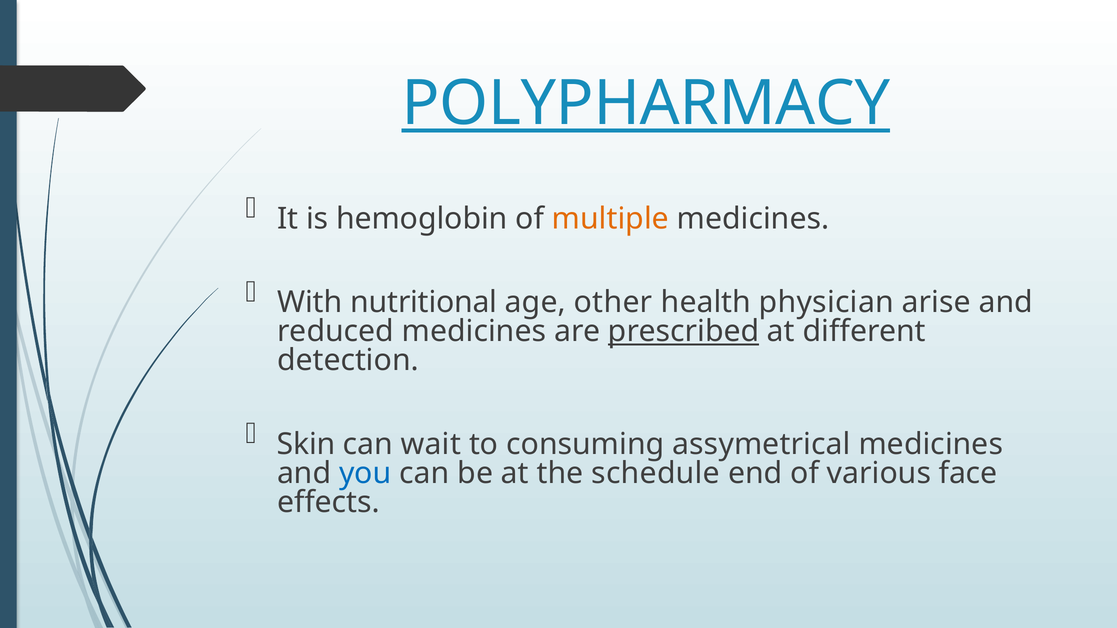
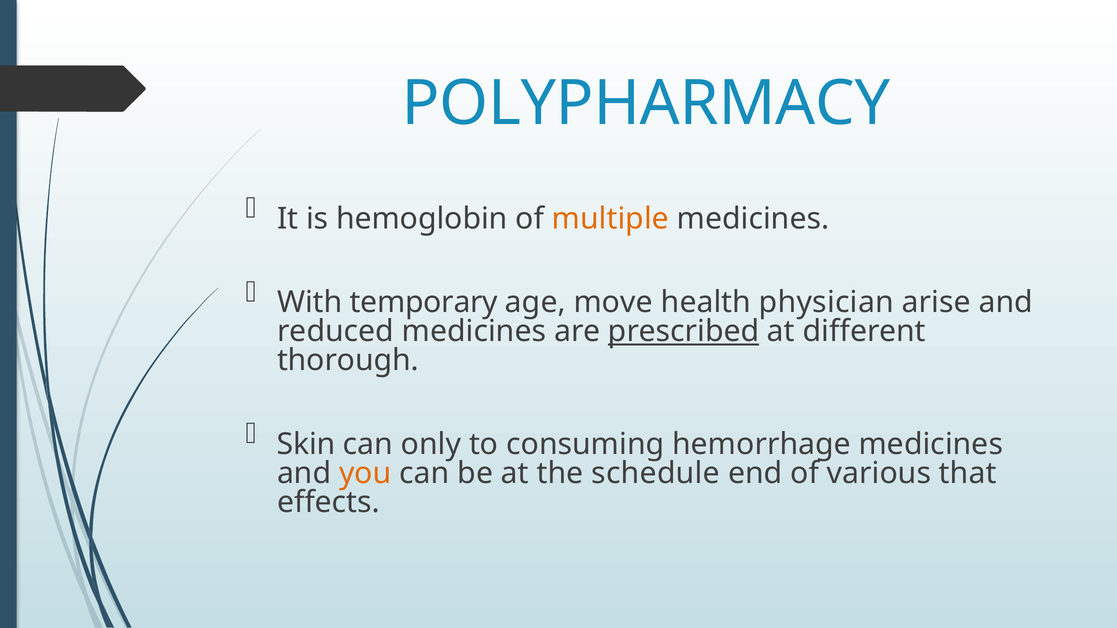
POLYPHARMACY underline: present -> none
nutritional: nutritional -> temporary
other: other -> move
detection: detection -> thorough
wait: wait -> only
assymetrical: assymetrical -> hemorrhage
you colour: blue -> orange
face: face -> that
